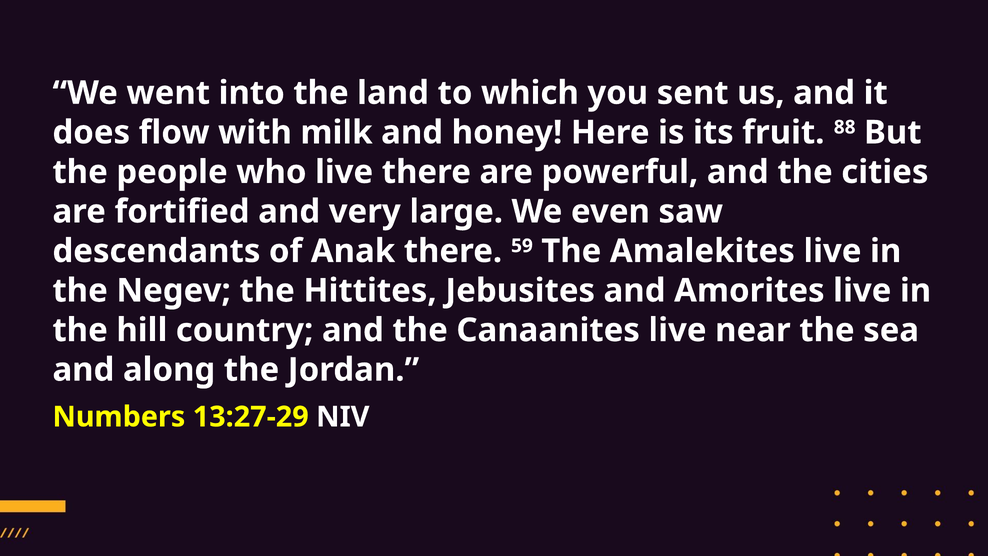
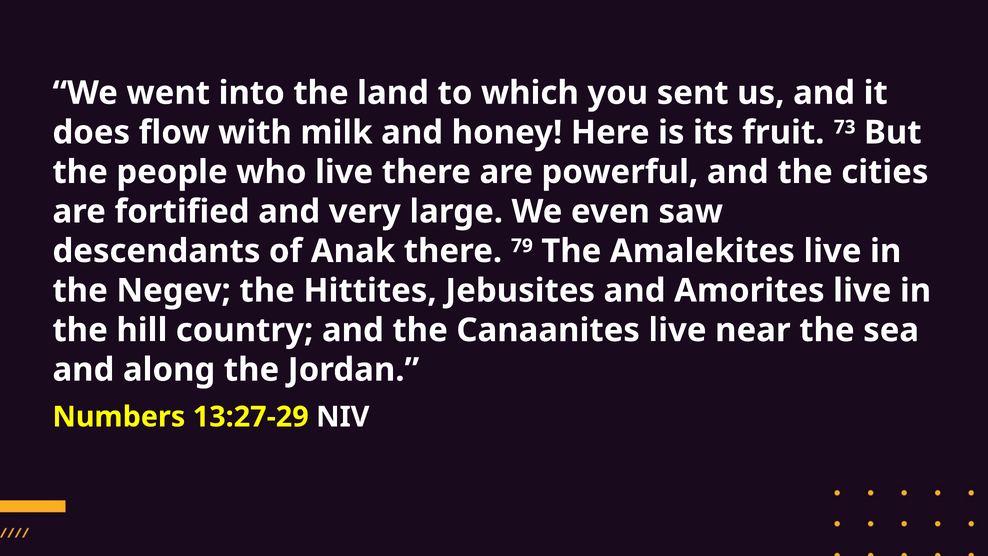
88: 88 -> 73
59: 59 -> 79
